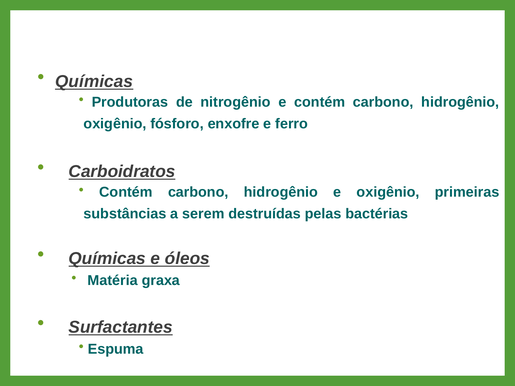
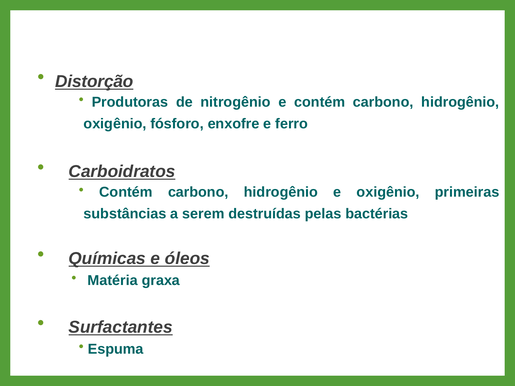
Químicas at (94, 82): Químicas -> Distorção
